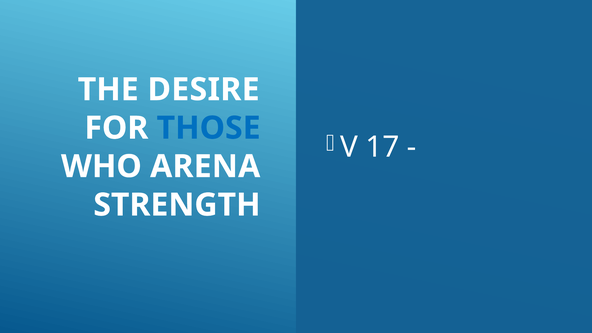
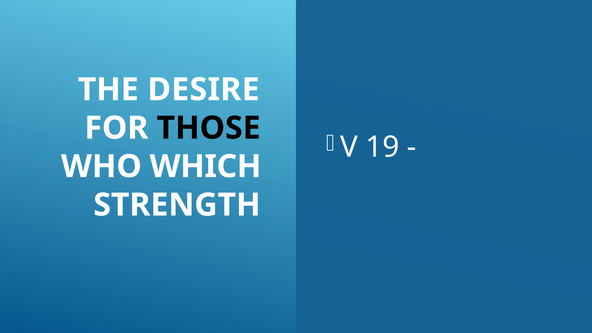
THOSE colour: blue -> black
17: 17 -> 19
ARENA: ARENA -> WHICH
